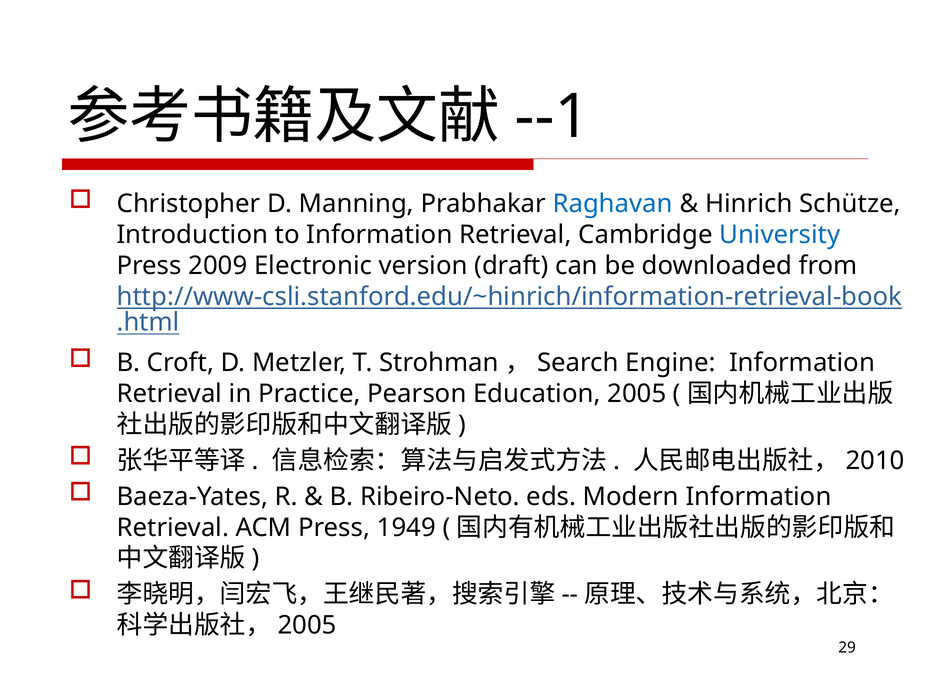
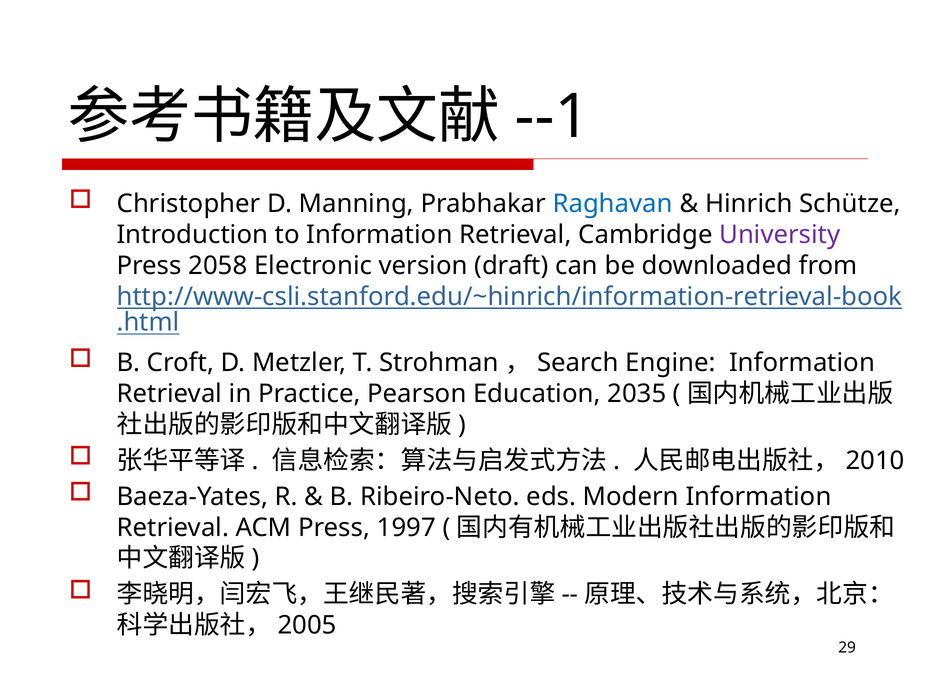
University colour: blue -> purple
2009: 2009 -> 2058
Education 2005: 2005 -> 2035
1949: 1949 -> 1997
